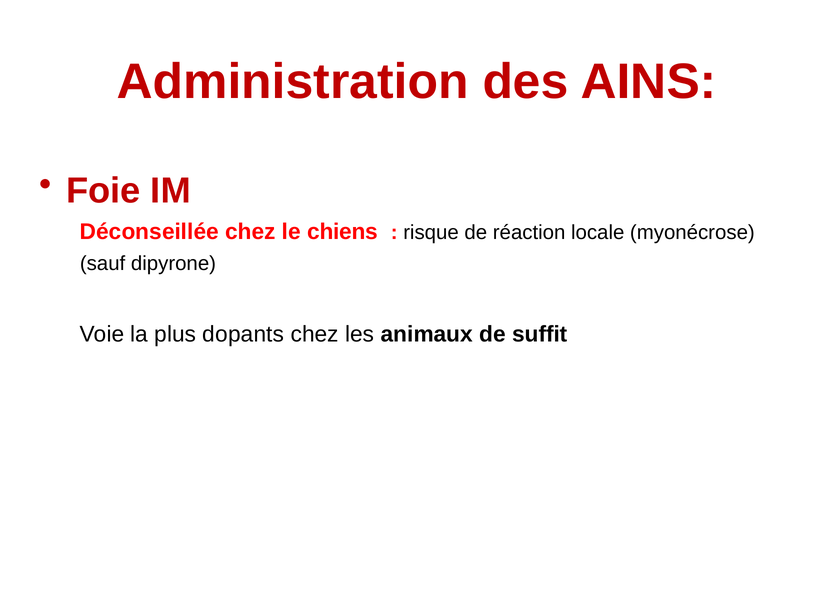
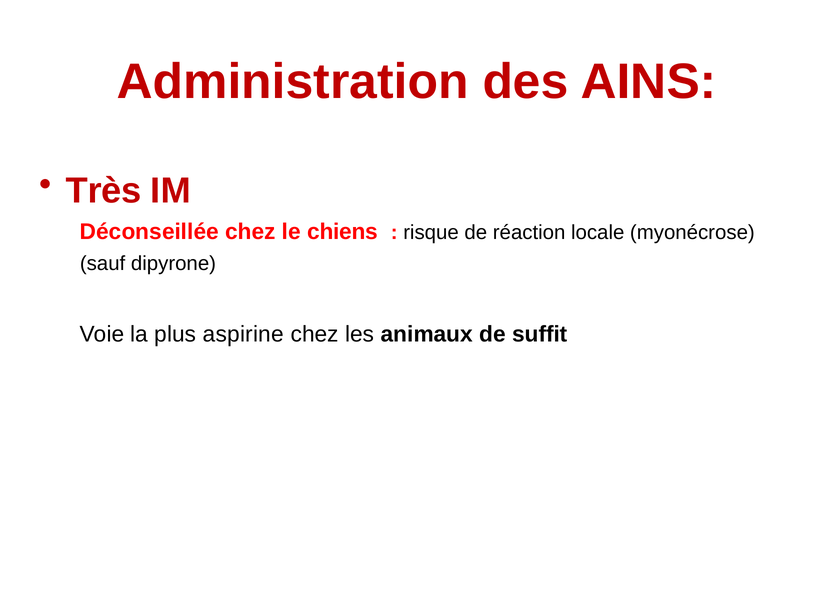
Foie: Foie -> Très
dopants: dopants -> aspirine
